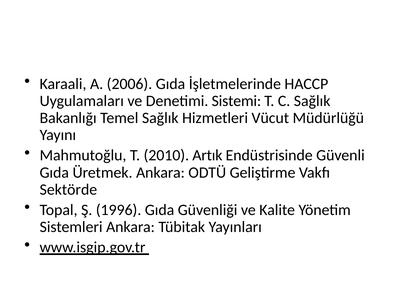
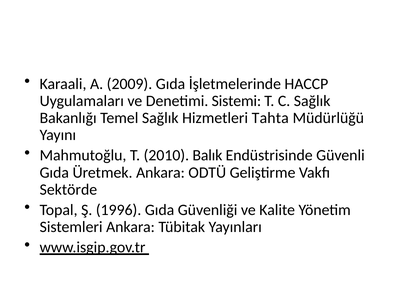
2006: 2006 -> 2009
Vücut: Vücut -> Tahta
Artık: Artık -> Balık
